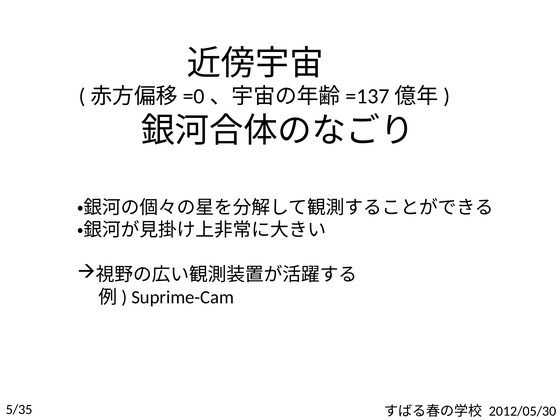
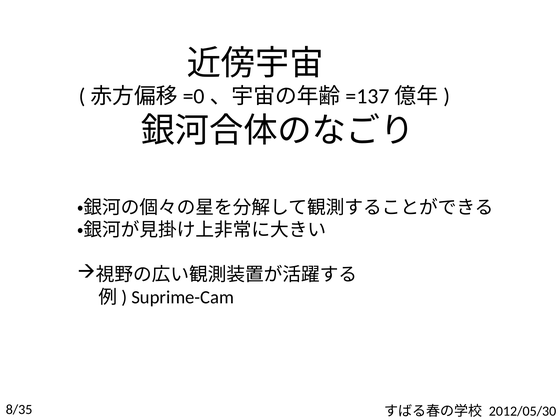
5/35: 5/35 -> 8/35
